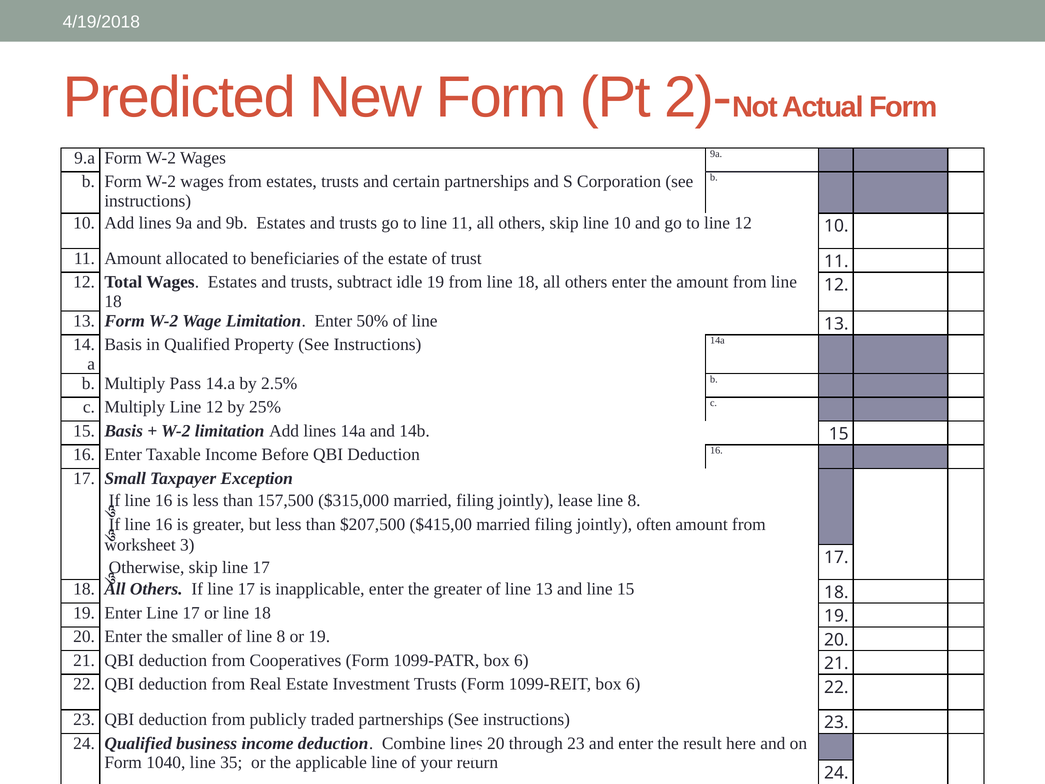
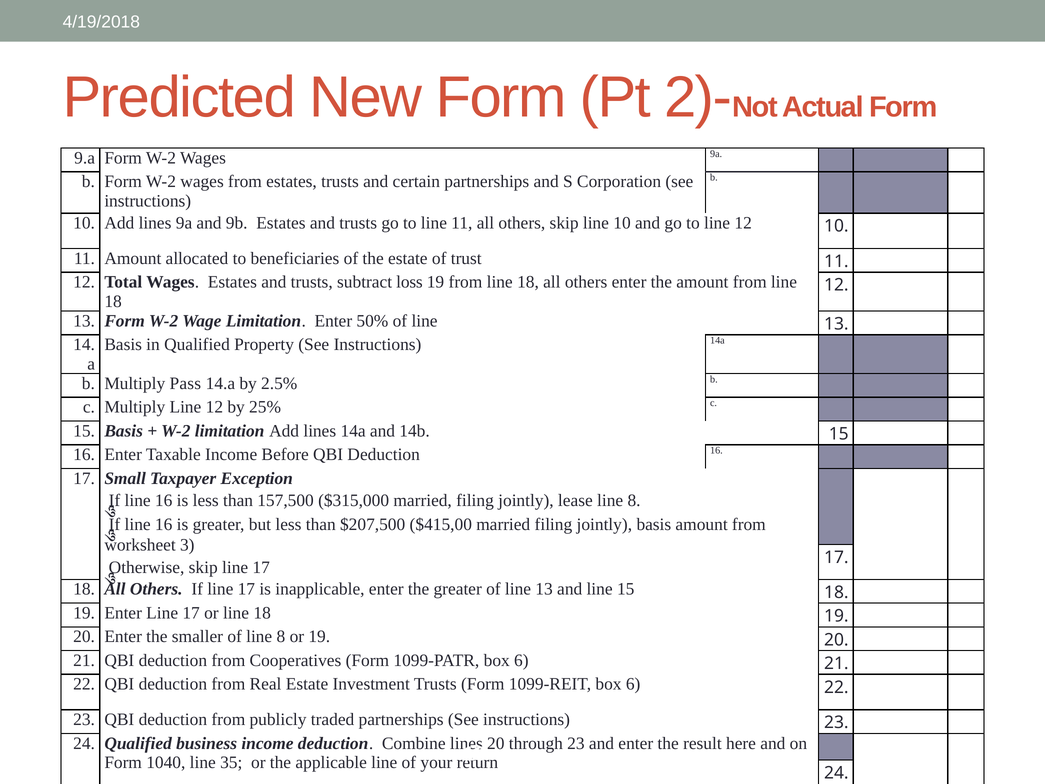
idle: idle -> loss
jointly often: often -> basis
